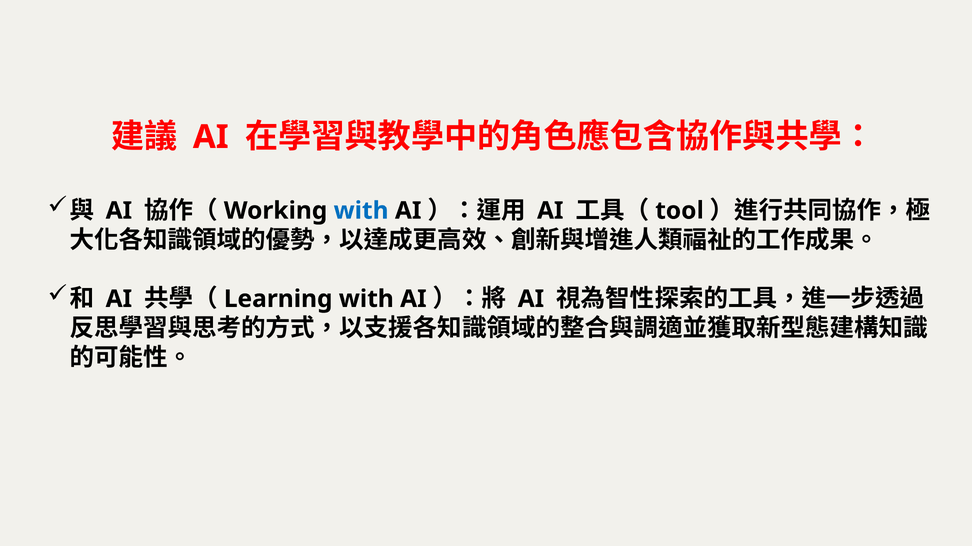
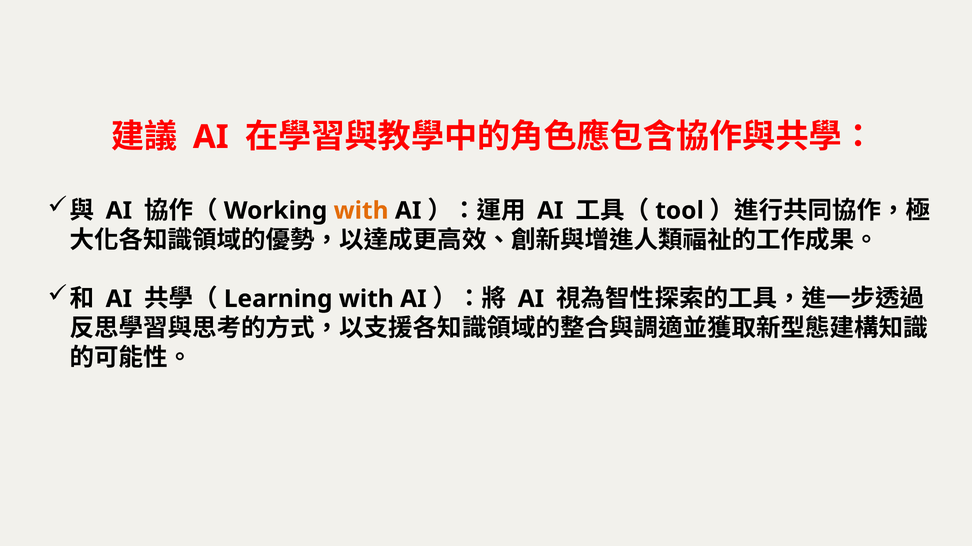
with at (361, 211) colour: blue -> orange
